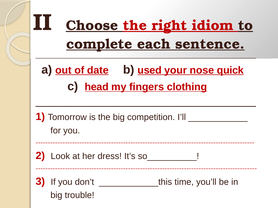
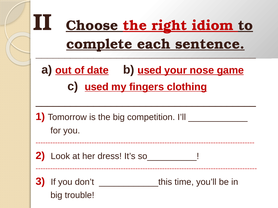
quick: quick -> game
c head: head -> used
